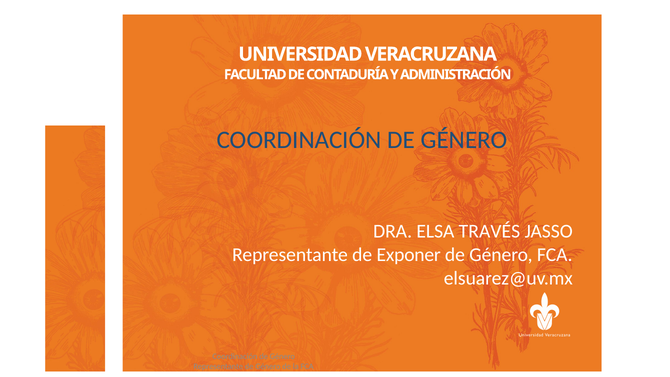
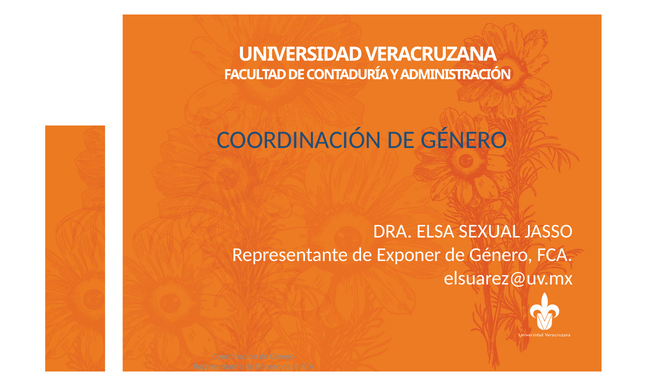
TRAVÉS: TRAVÉS -> SEXUAL
